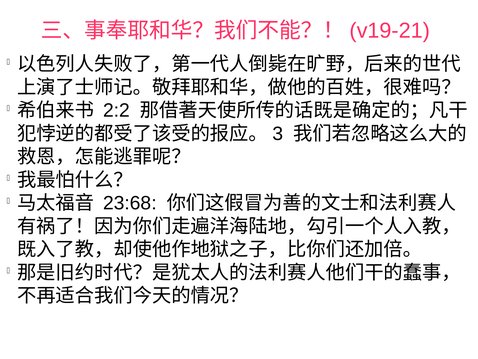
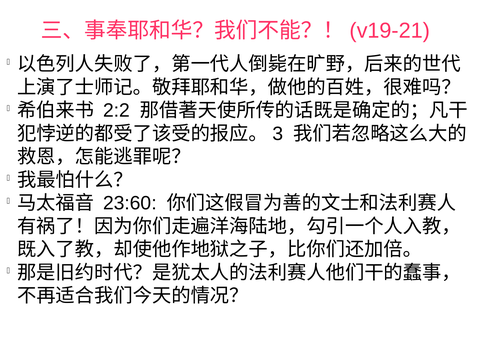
23:68: 23:68 -> 23:60
